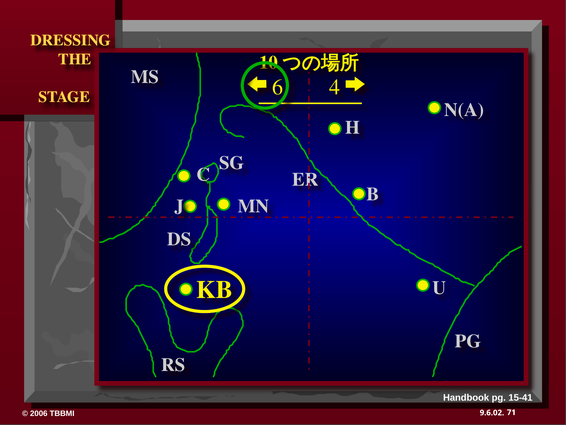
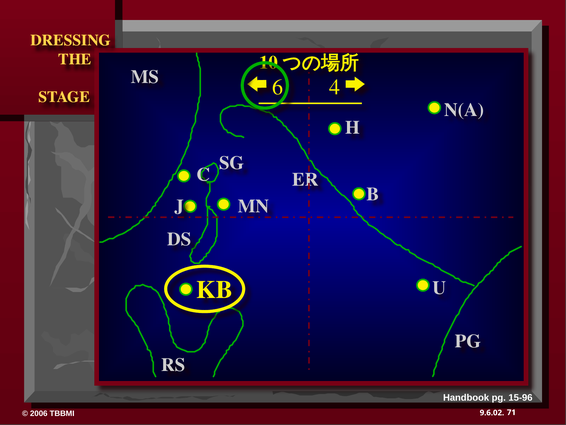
15-41: 15-41 -> 15-96
